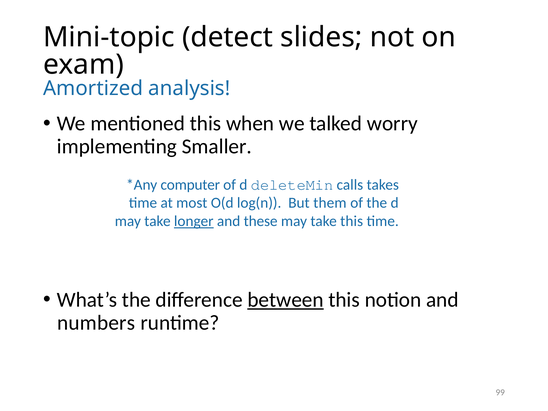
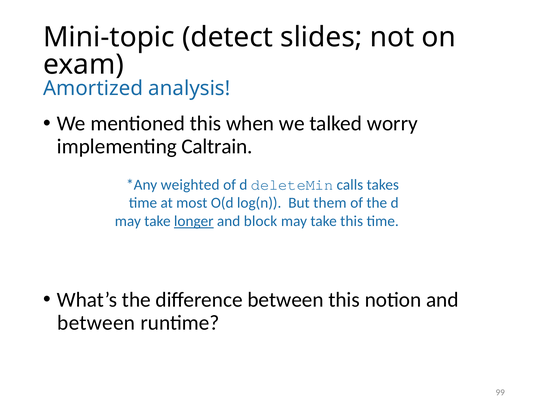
Smaller: Smaller -> Caltrain
computer: computer -> weighted
these: these -> block
between at (286, 300) underline: present -> none
numbers at (96, 323): numbers -> between
